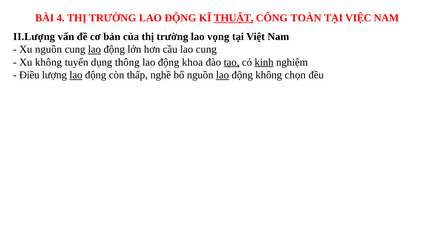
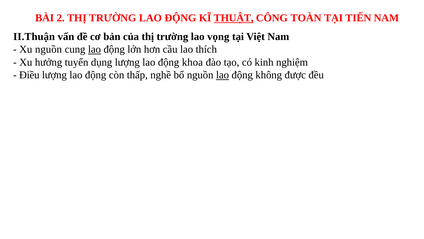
4: 4 -> 2
VIỆC: VIỆC -> TIẾN
II.Lượng: II.Lượng -> II.Thuận
lao cung: cung -> thích
Xu không: không -> hưởng
dụng thông: thông -> lượng
tạo underline: present -> none
kinh underline: present -> none
lao at (76, 75) underline: present -> none
chọn: chọn -> được
